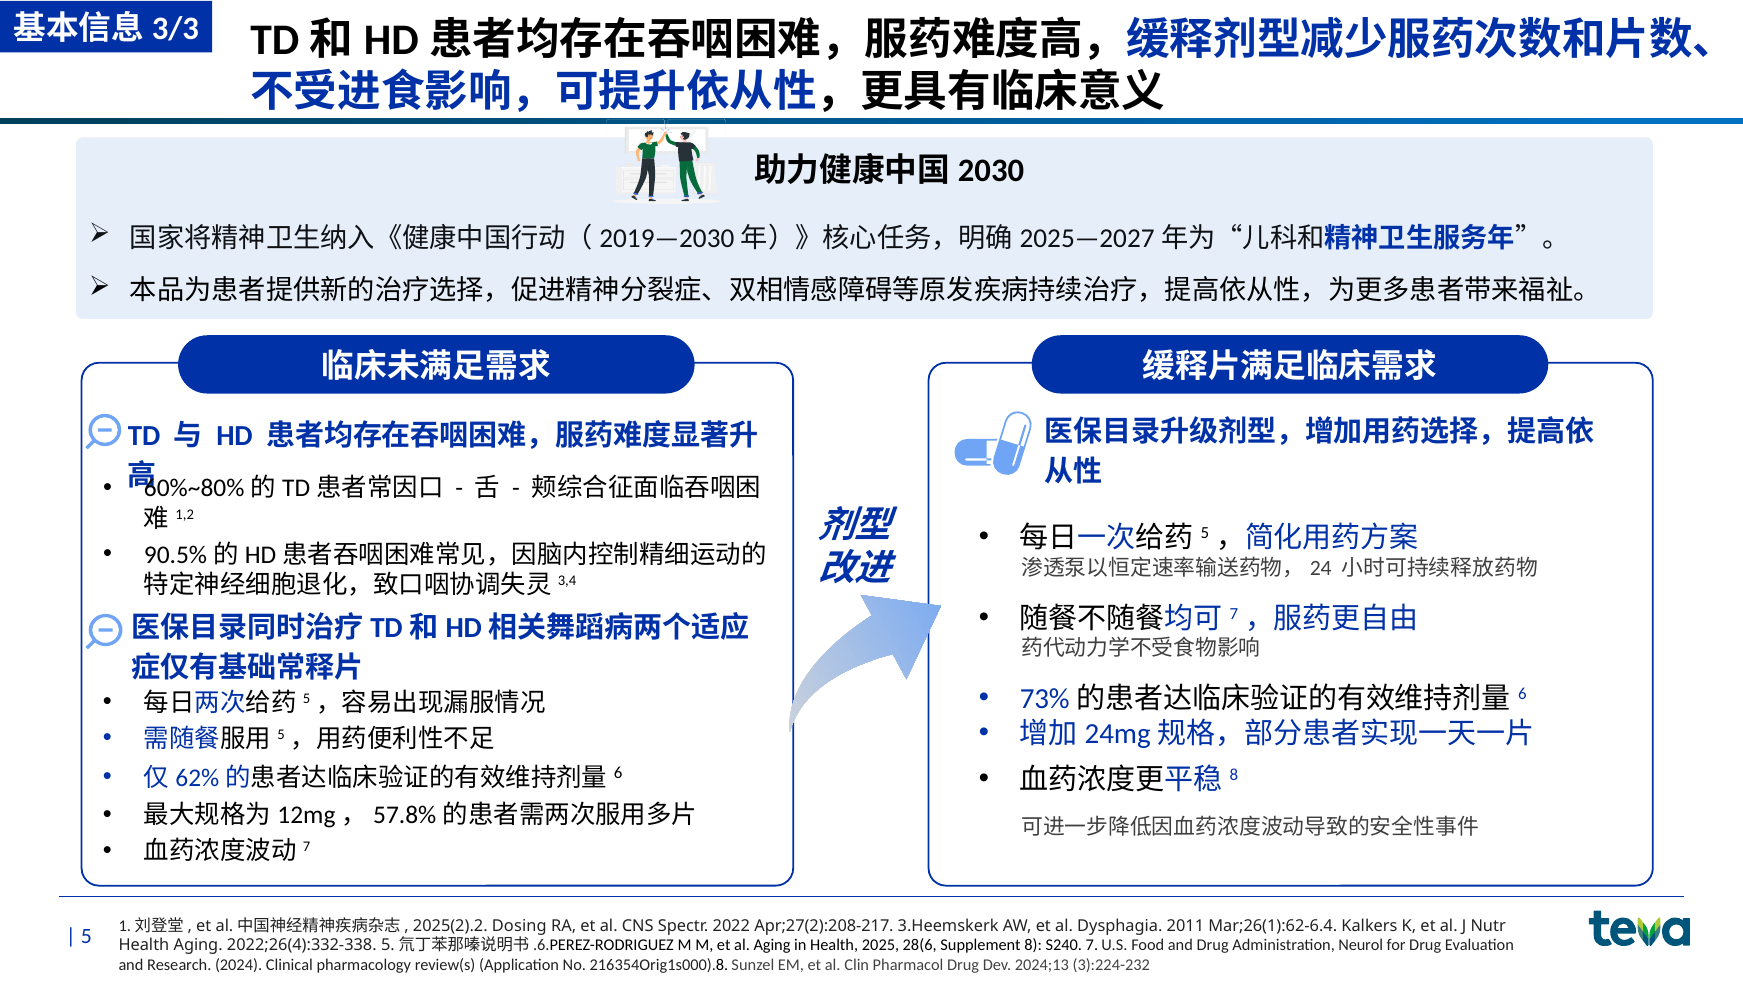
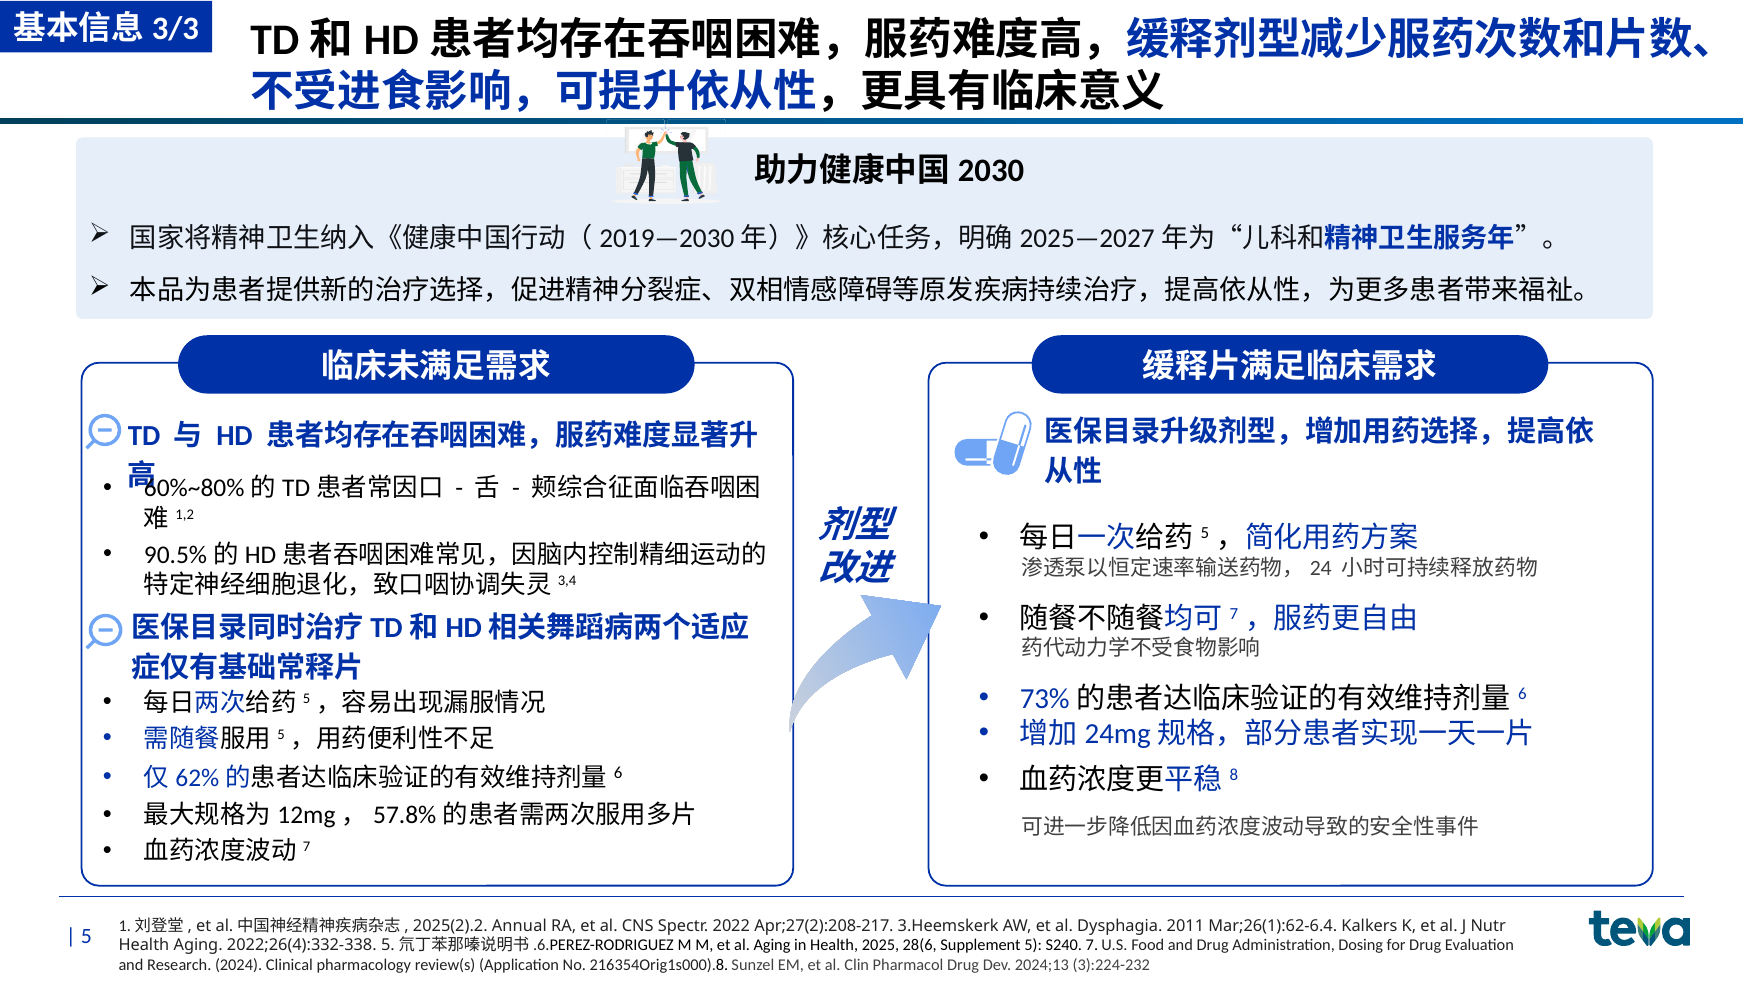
Dosing: Dosing -> Annual
Supplement 8: 8 -> 5
Neurol: Neurol -> Dosing
